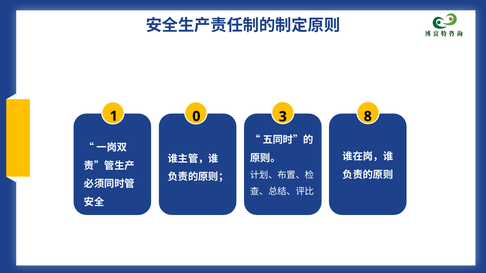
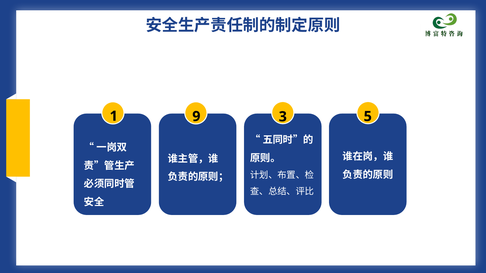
0: 0 -> 9
8: 8 -> 5
